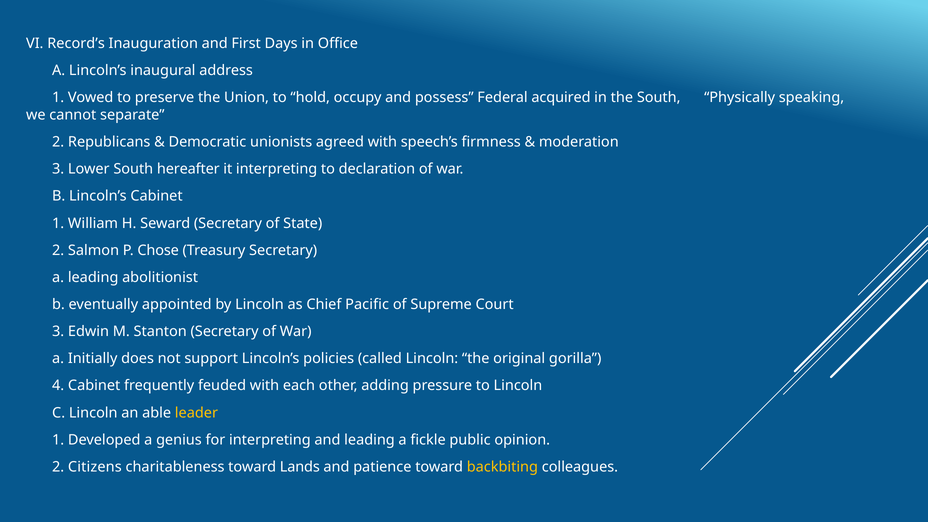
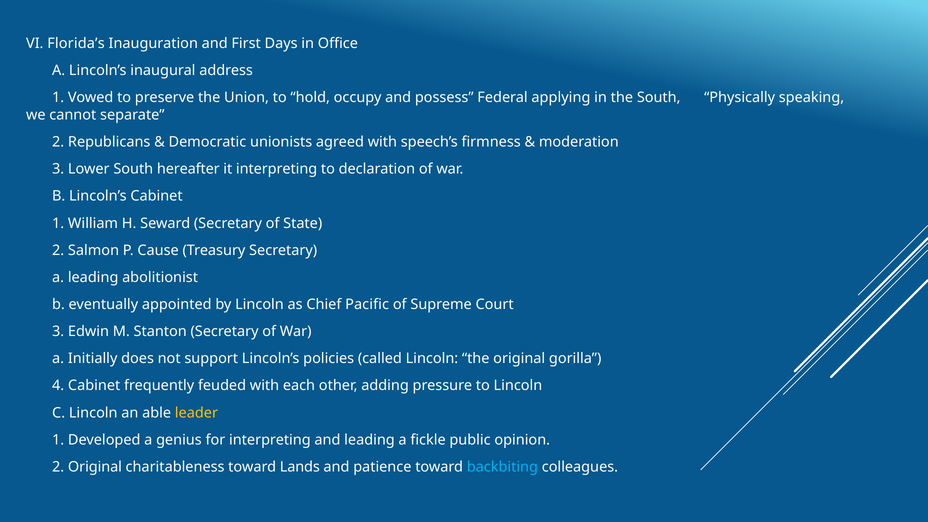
Record’s: Record’s -> Florida’s
acquired: acquired -> applying
Chose: Chose -> Cause
2 Citizens: Citizens -> Original
backbiting colour: yellow -> light blue
